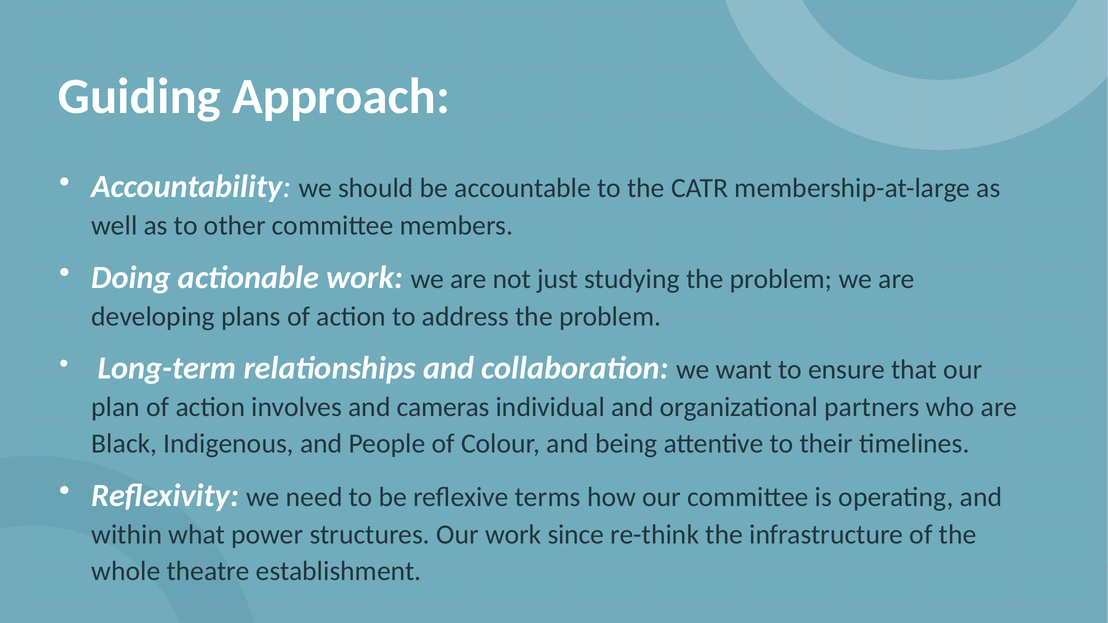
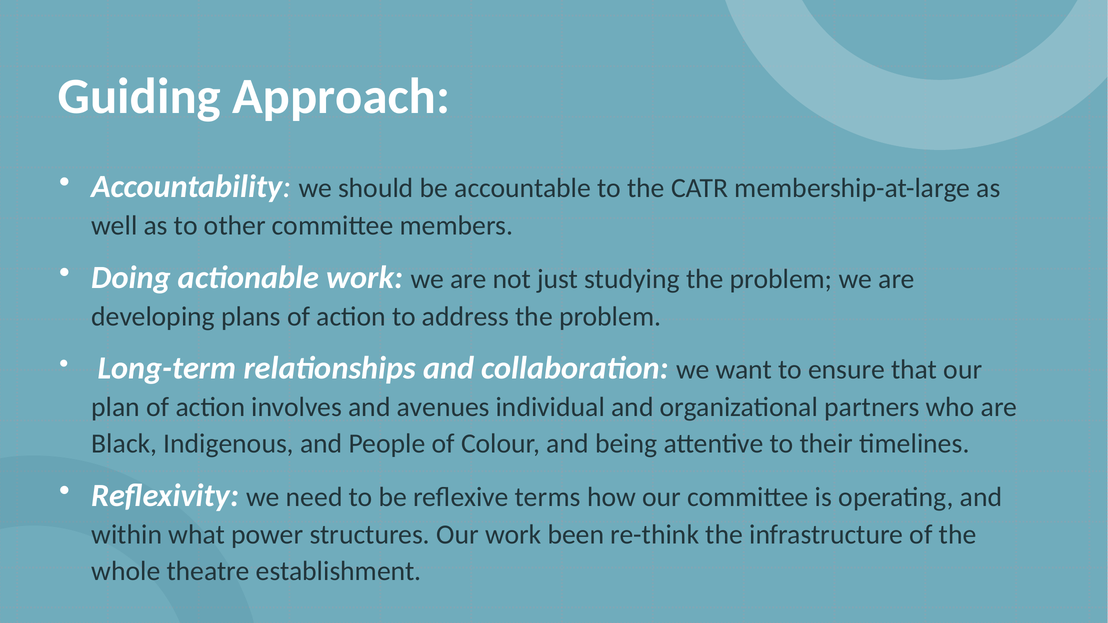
cameras: cameras -> avenues
since: since -> been
